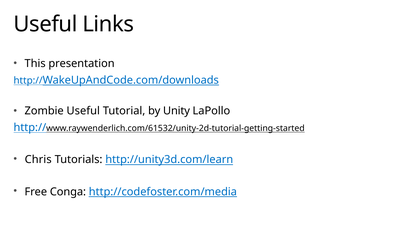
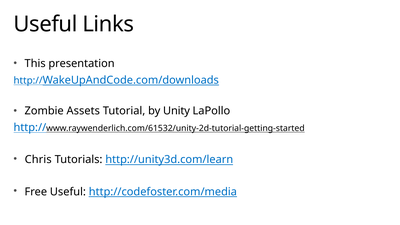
Zombie Useful: Useful -> Assets
Free Conga: Conga -> Useful
